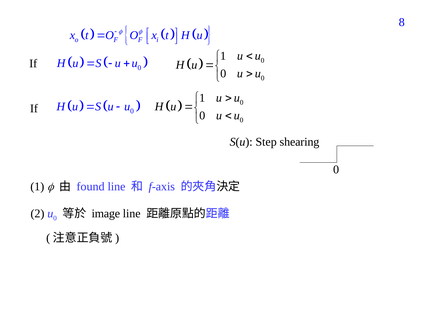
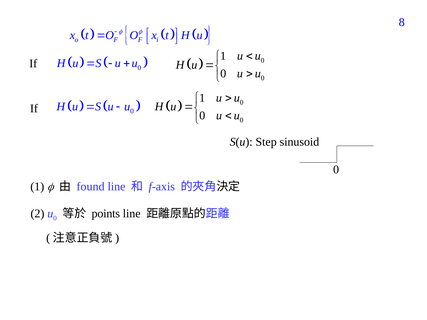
shearing: shearing -> sinusoid
image: image -> points
